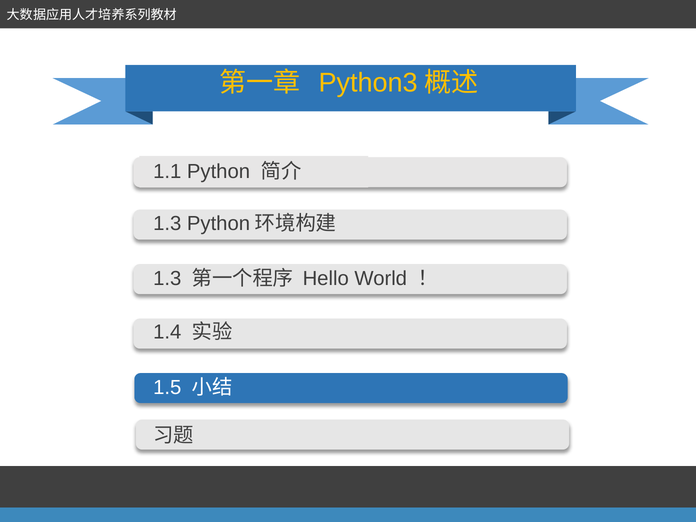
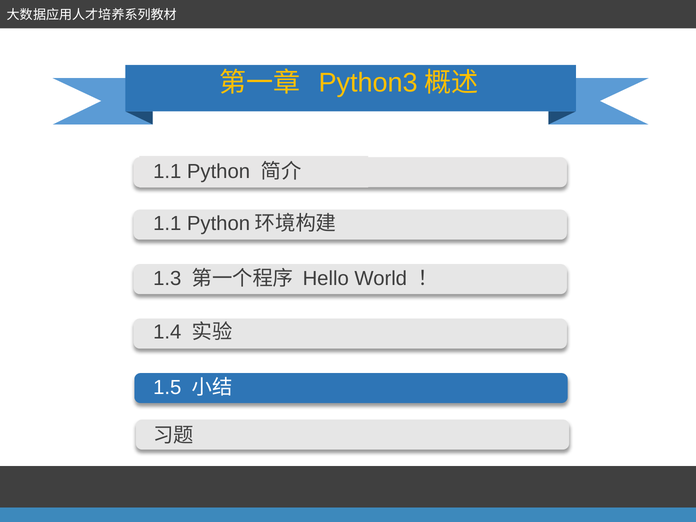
1.3 at (167, 223): 1.3 -> 1.1
